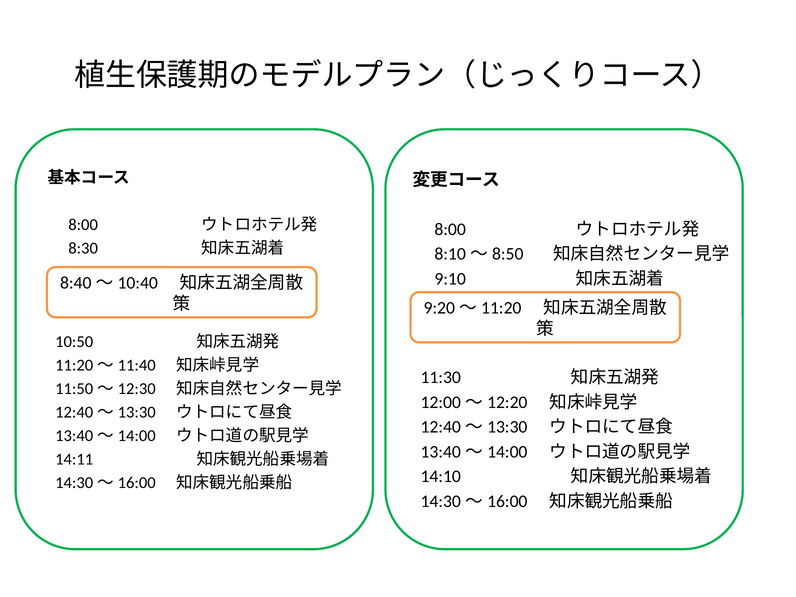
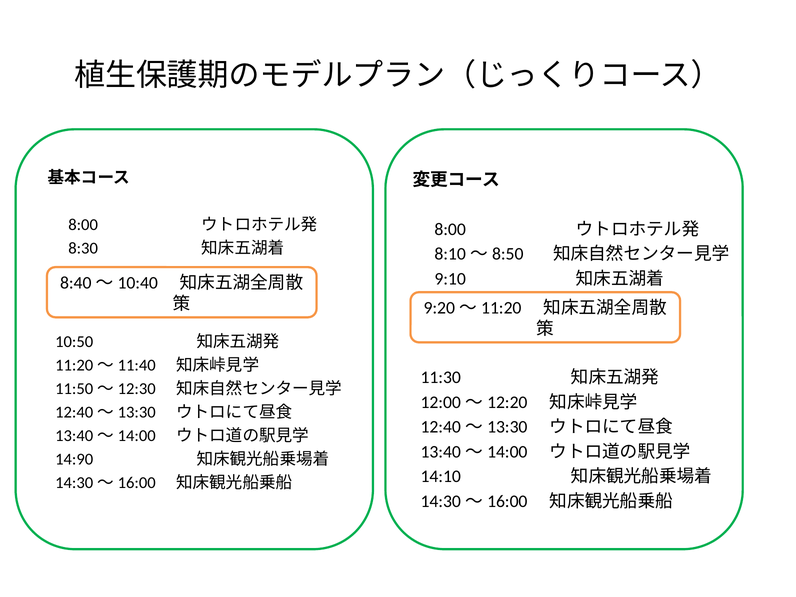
14:11: 14:11 -> 14:90
